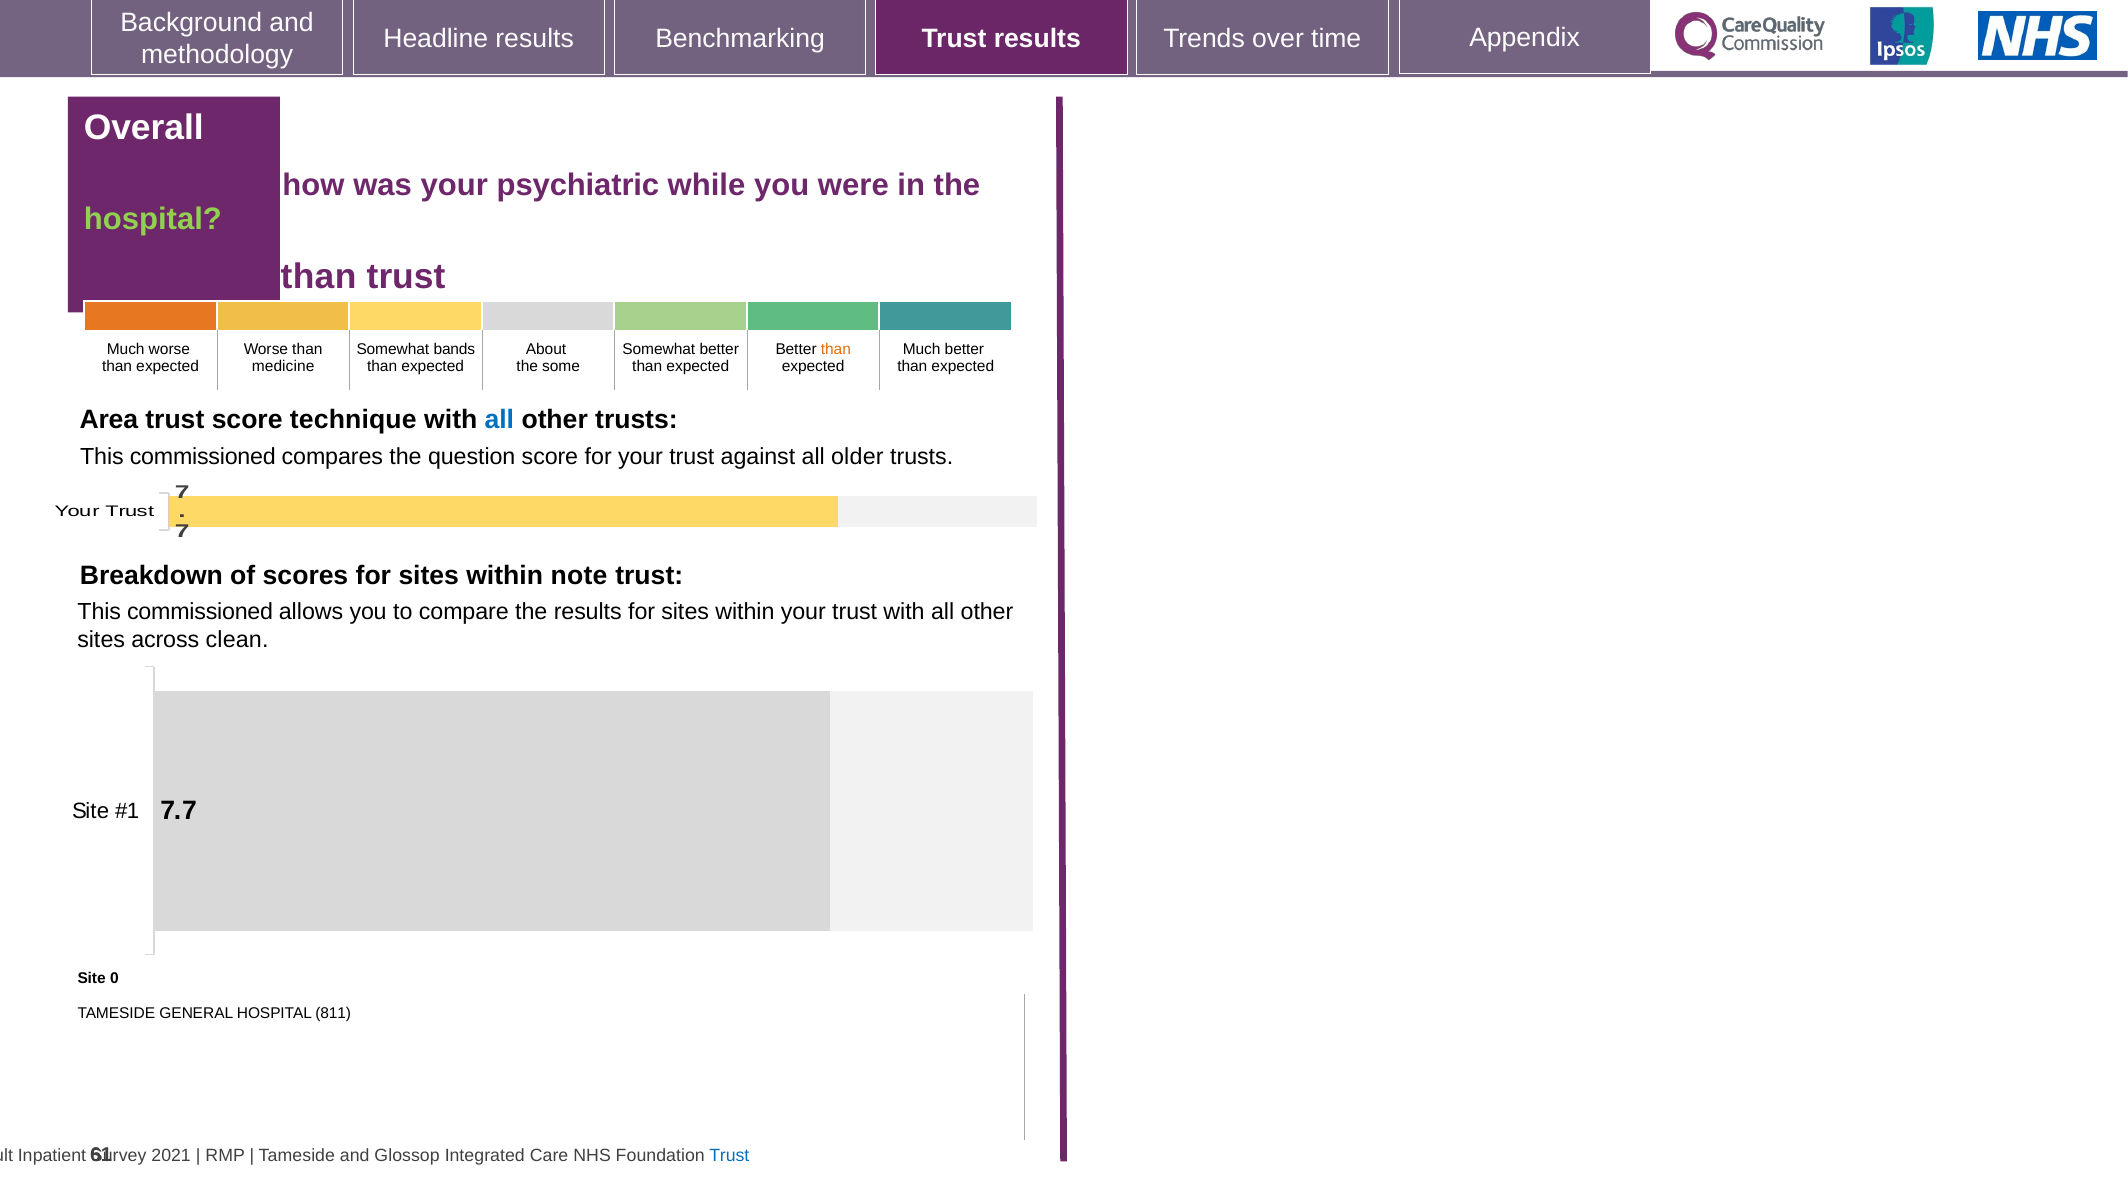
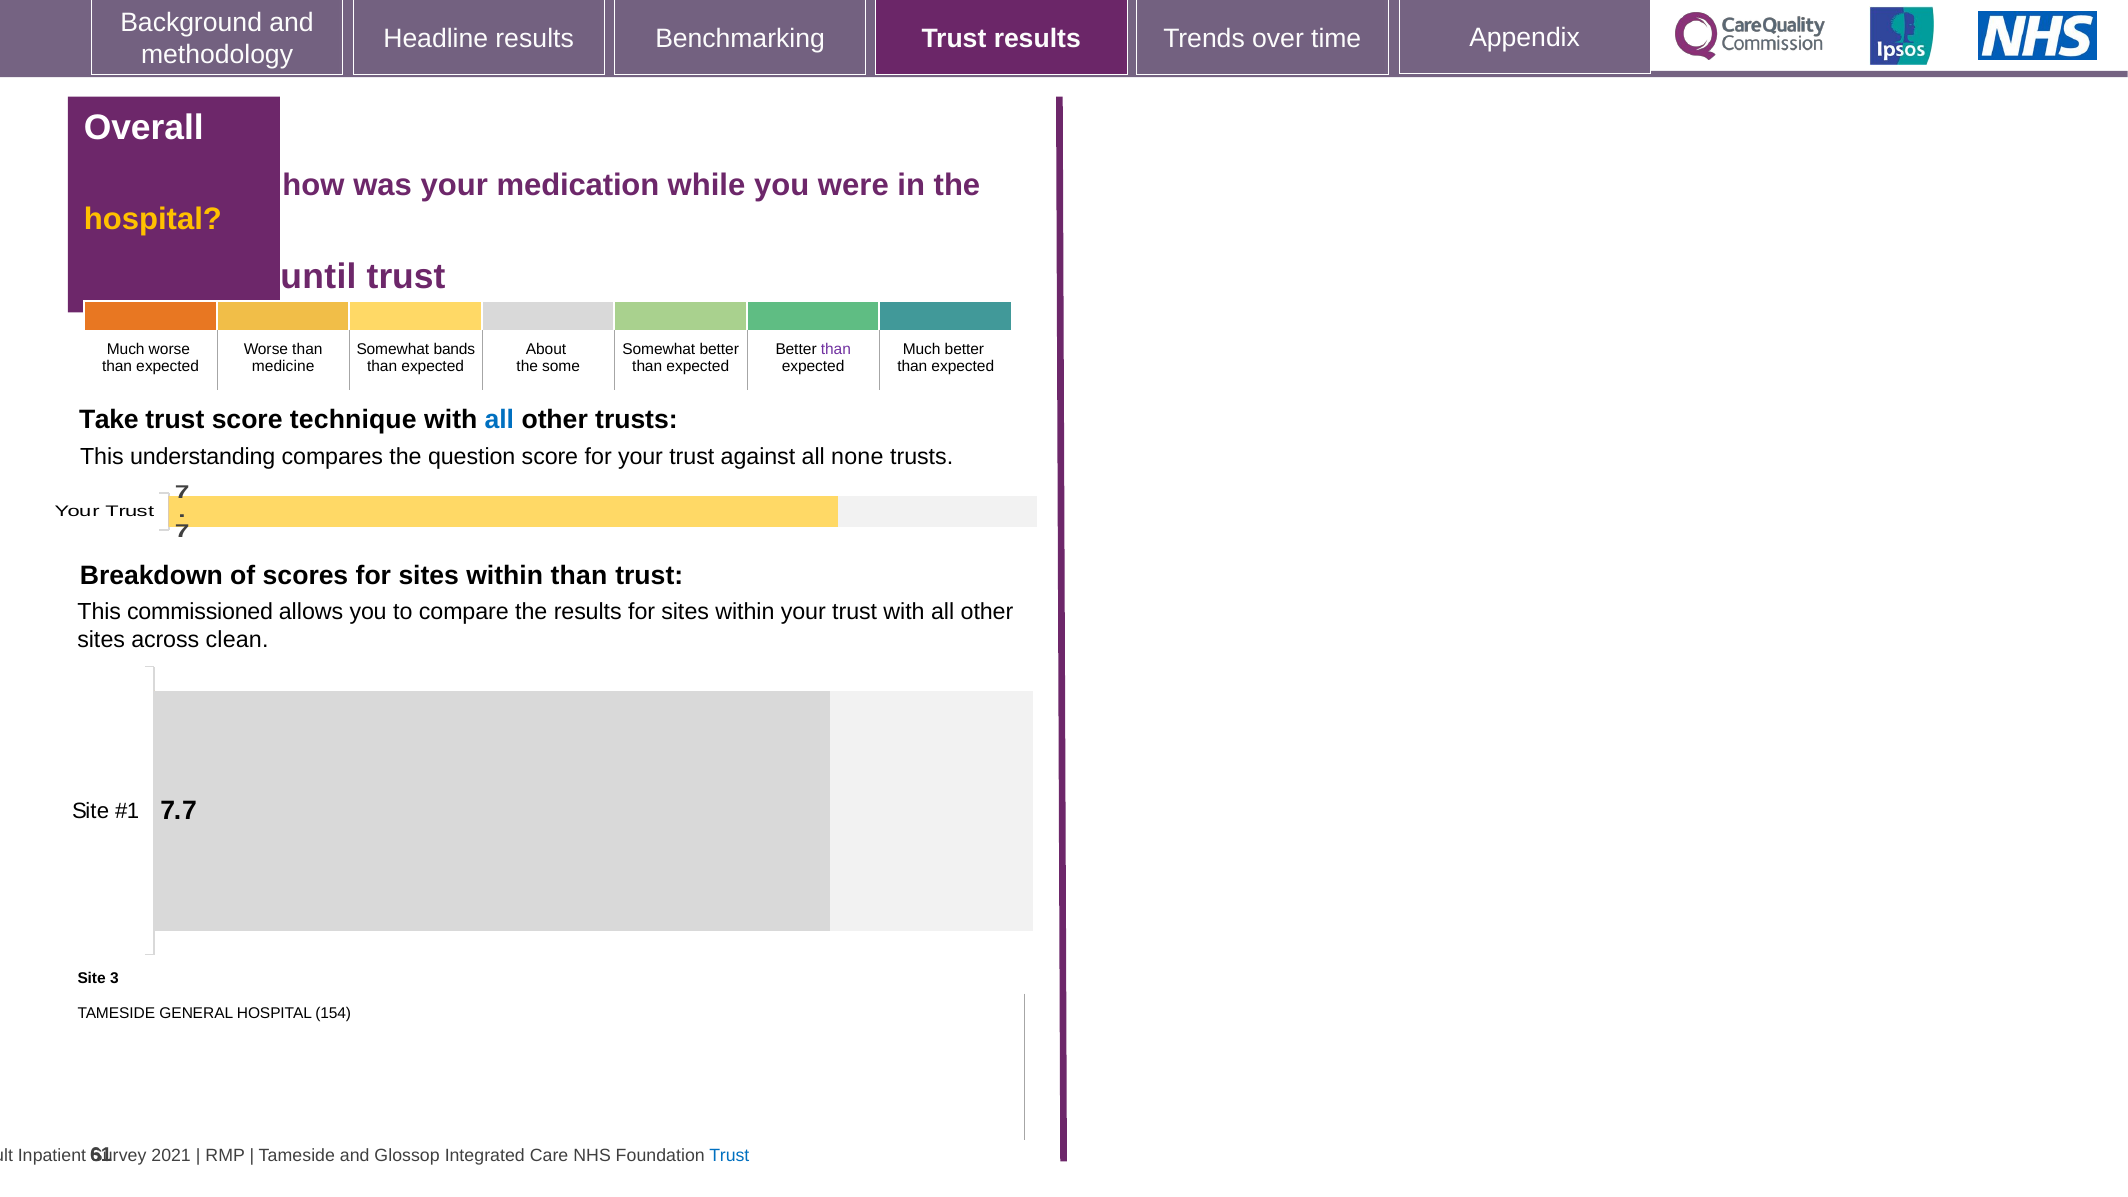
psychiatric: psychiatric -> medication
hospital at (153, 219) colour: light green -> yellow
for than: than -> until
than at (836, 350) colour: orange -> purple
Area: Area -> Take
commissioned at (203, 457): commissioned -> understanding
older: older -> none
within note: note -> than
0: 0 -> 3
811: 811 -> 154
